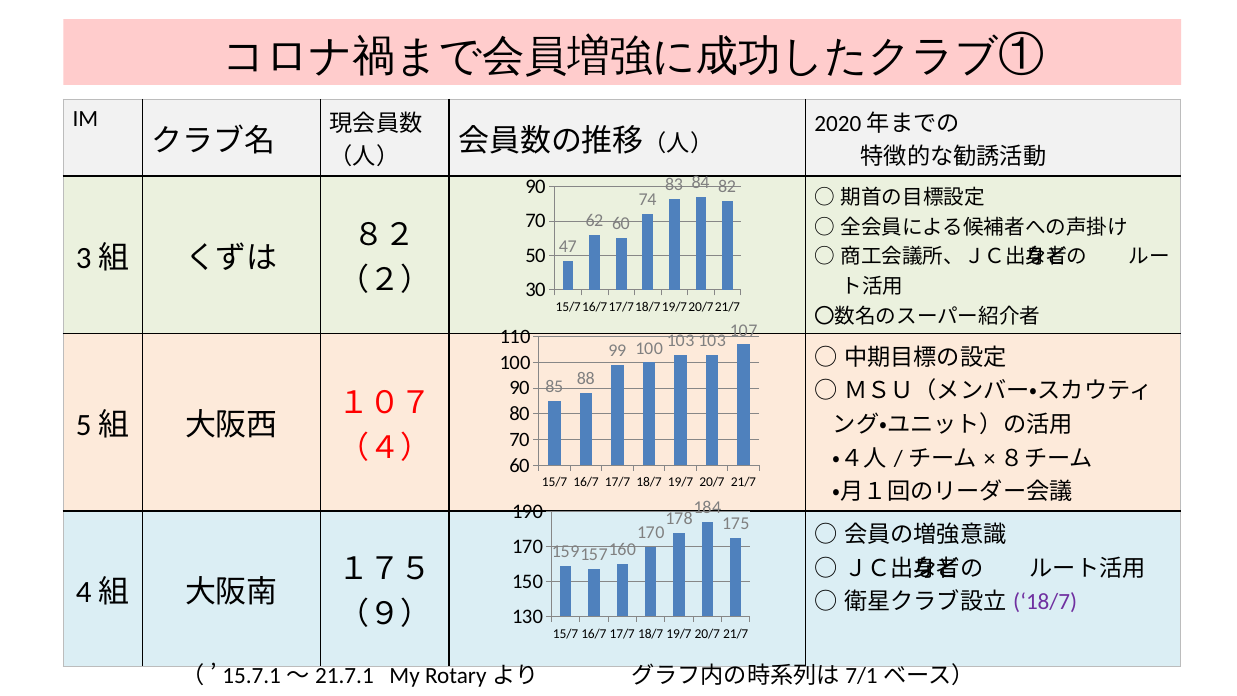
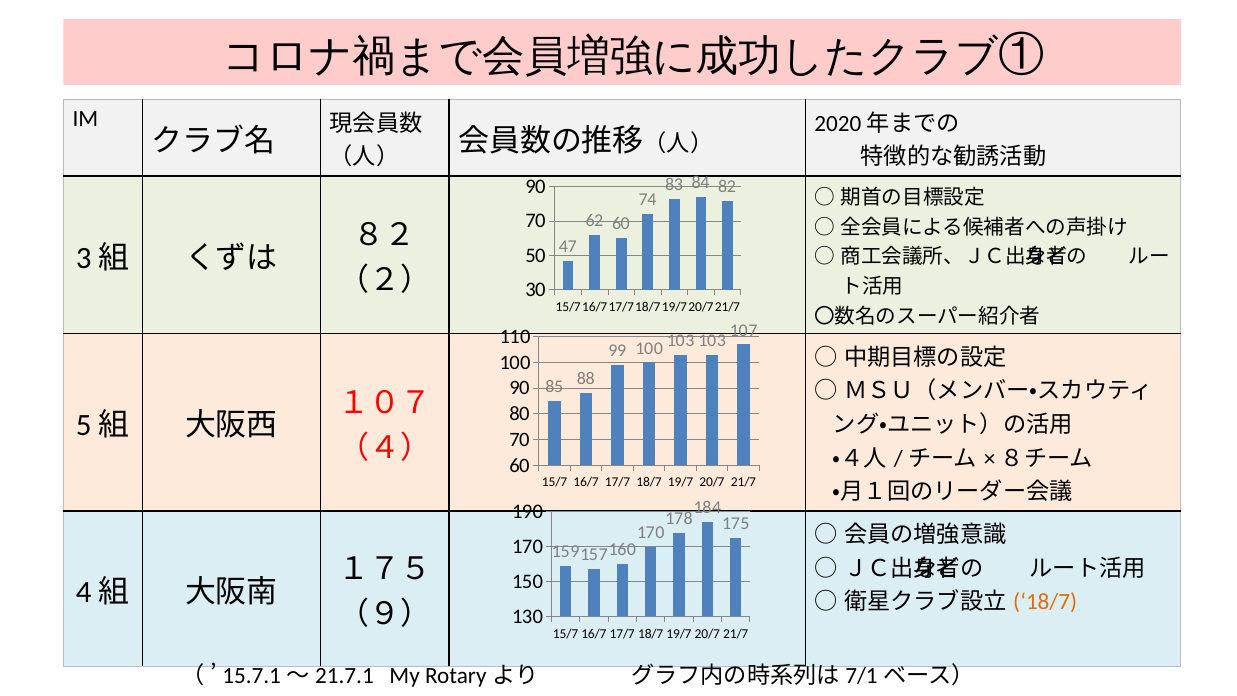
18/7 at (1045, 602) colour: purple -> orange
